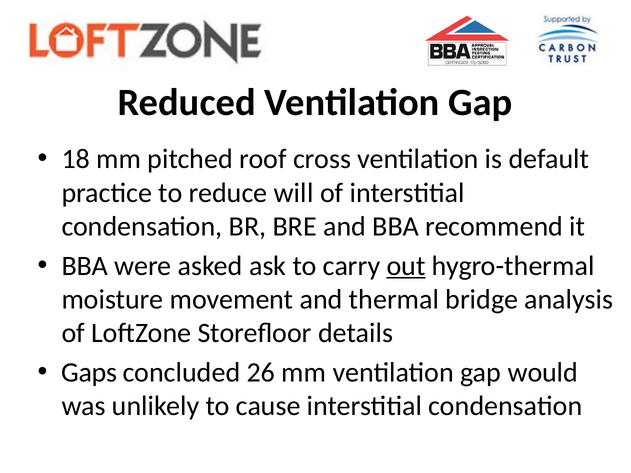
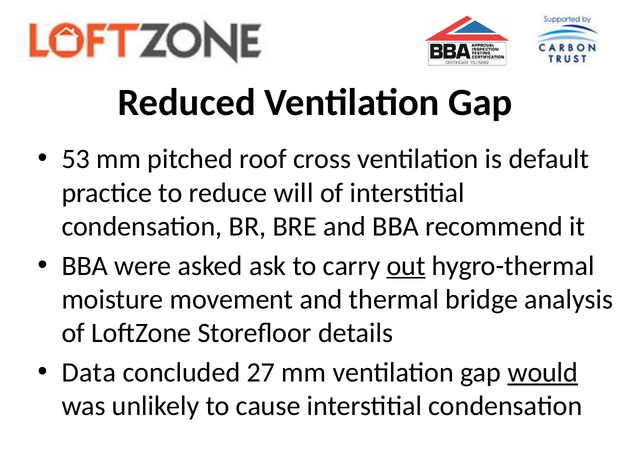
18: 18 -> 53
Gaps: Gaps -> Data
26: 26 -> 27
would underline: none -> present
